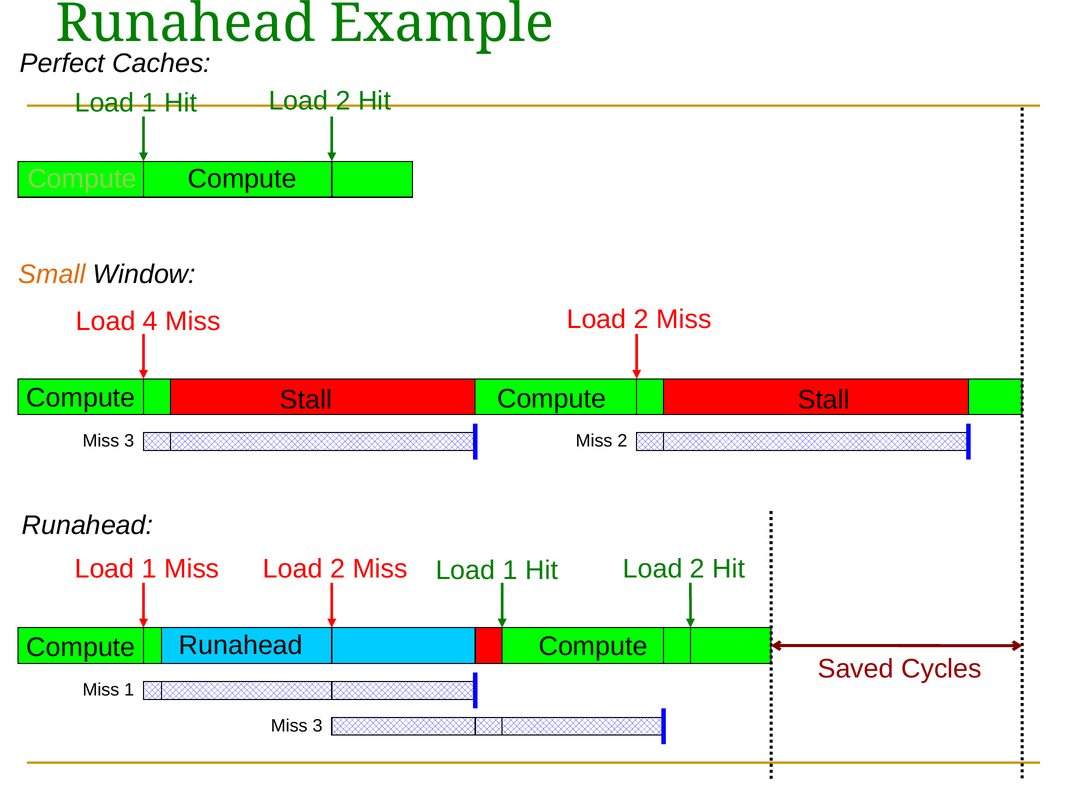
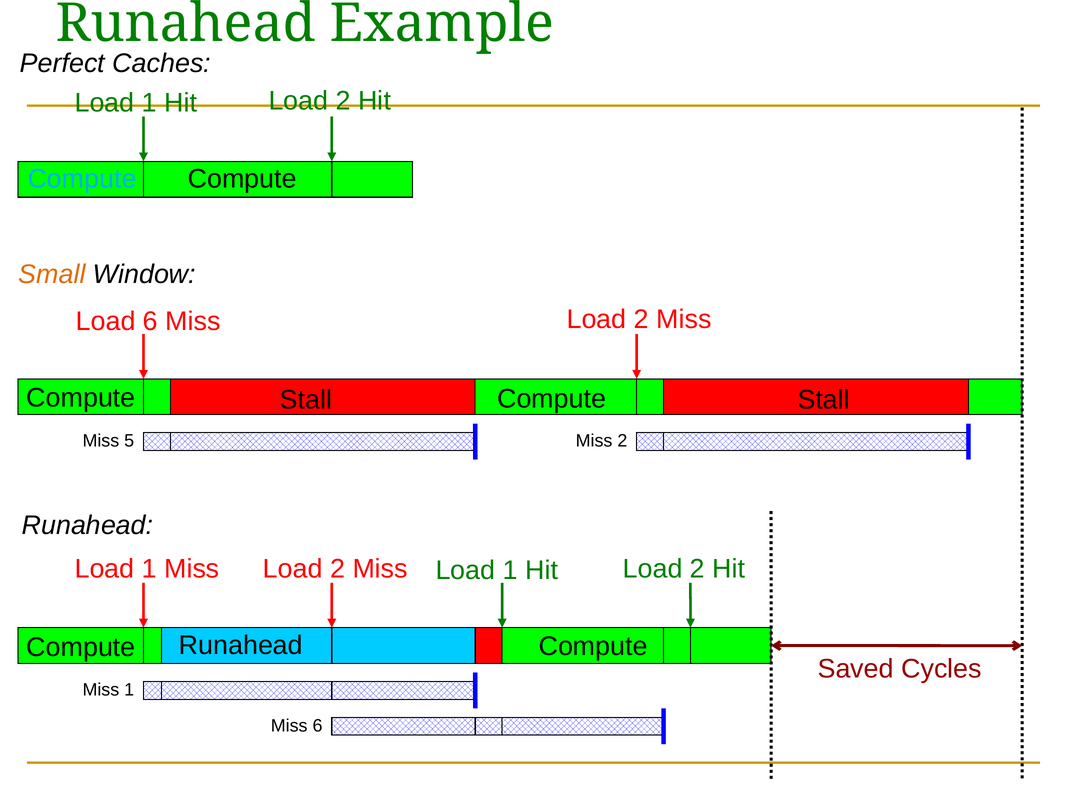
Compute at (82, 179) colour: light green -> light blue
Load 4: 4 -> 6
3 at (129, 441): 3 -> 5
3 at (318, 726): 3 -> 6
